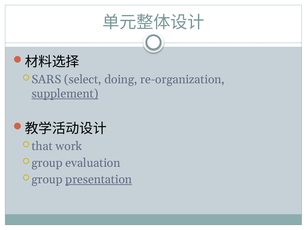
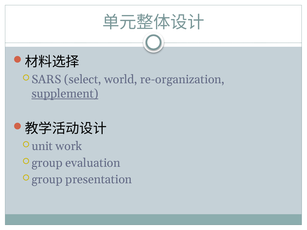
doing: doing -> world
that: that -> unit
presentation underline: present -> none
